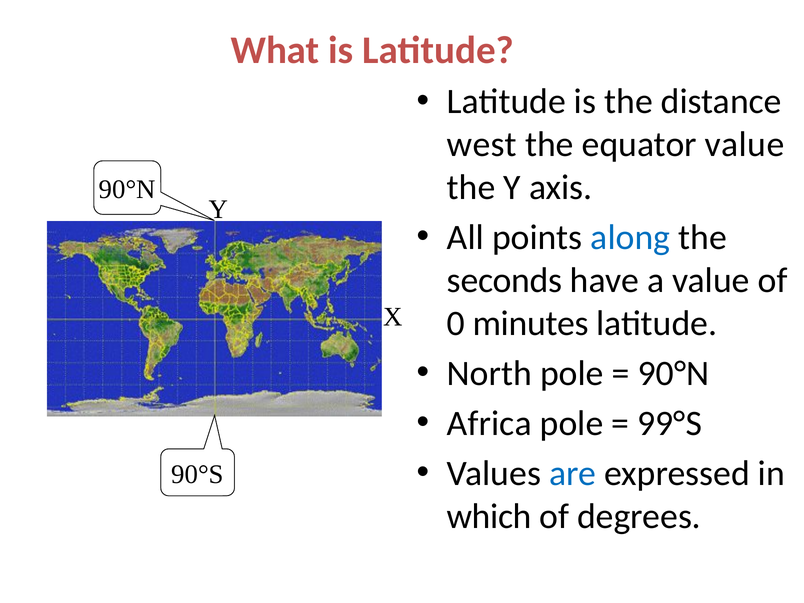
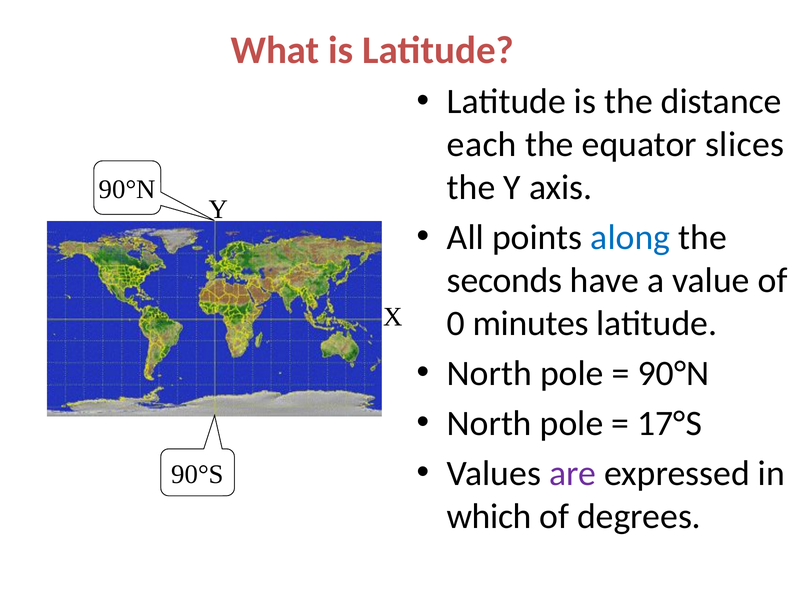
west: west -> each
equator value: value -> slices
Africa at (489, 423): Africa -> North
99°S: 99°S -> 17°S
are colour: blue -> purple
